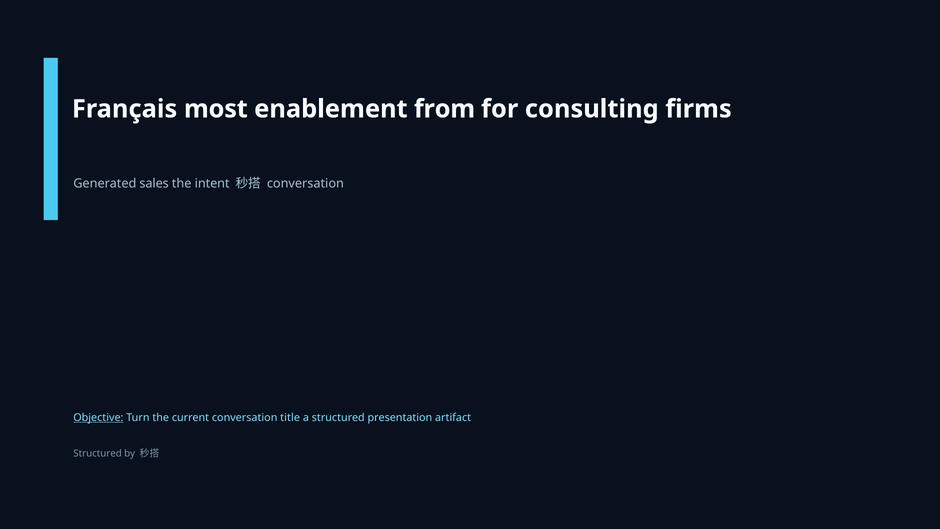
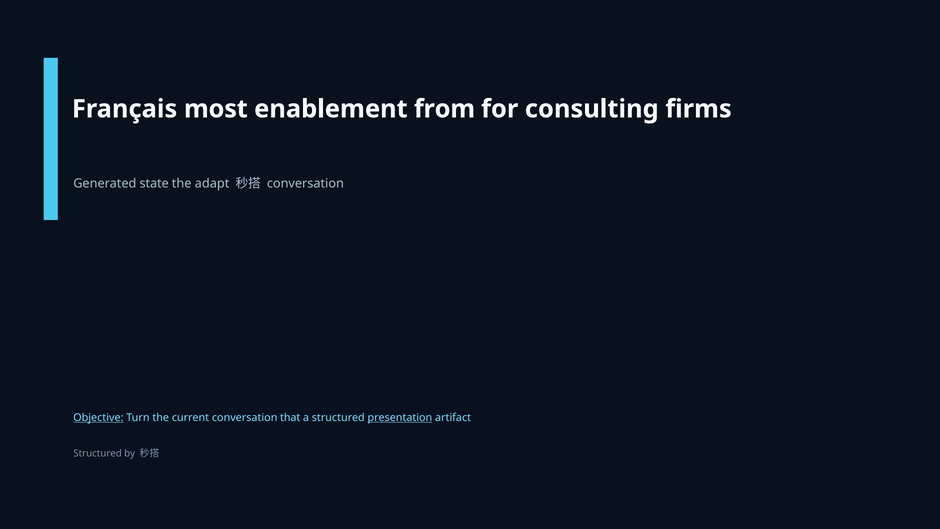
sales: sales -> state
intent: intent -> adapt
title: title -> that
presentation underline: none -> present
